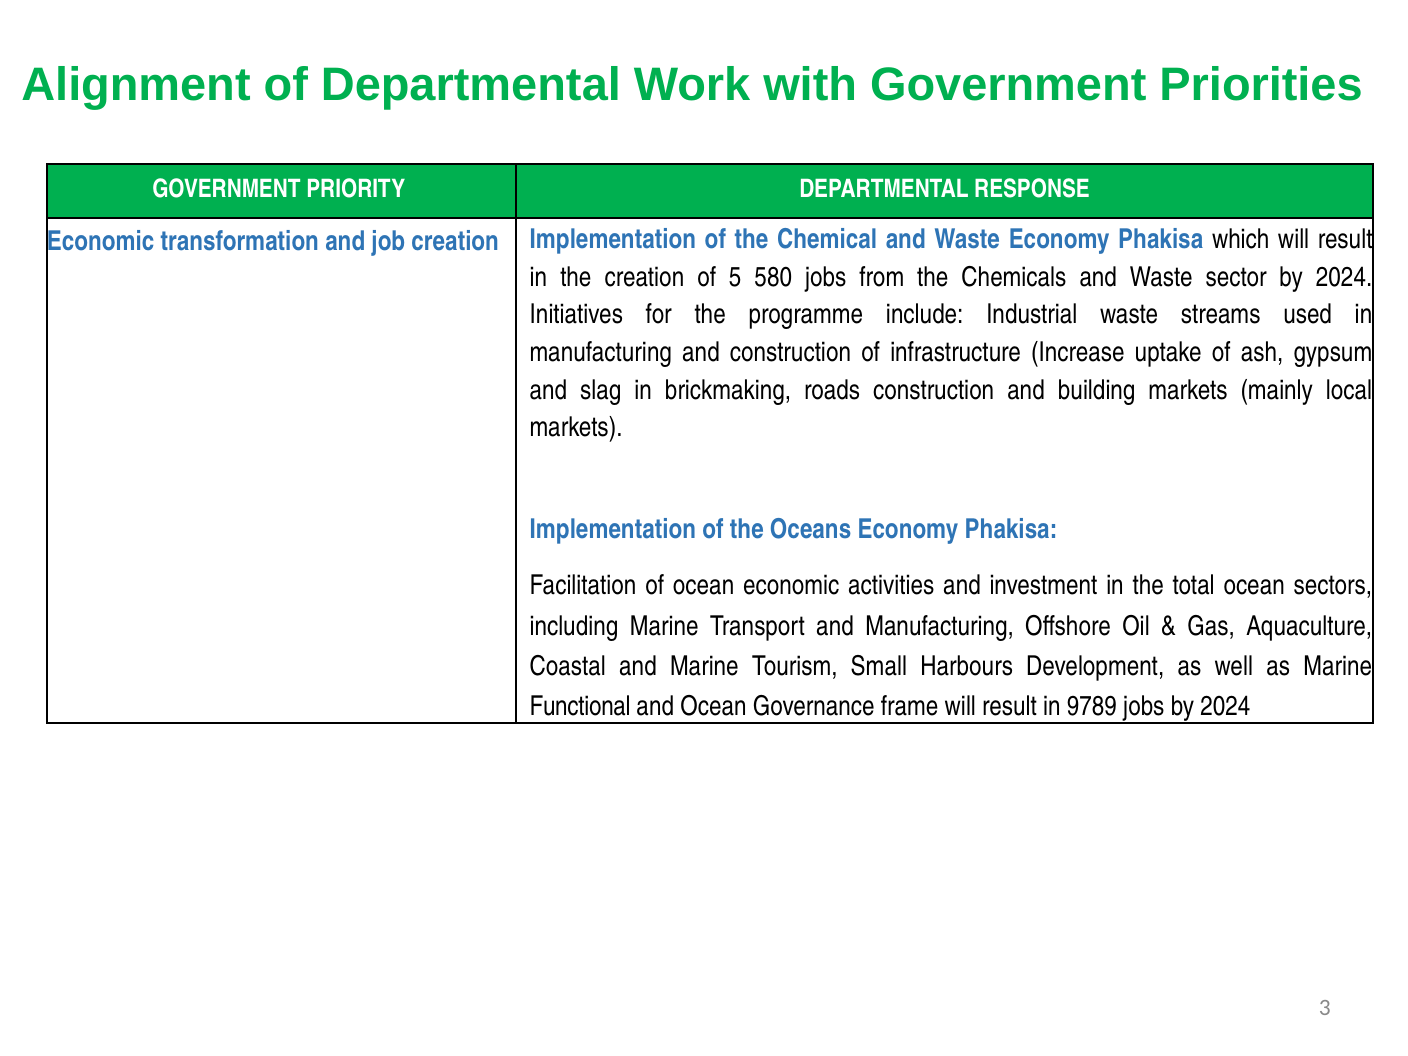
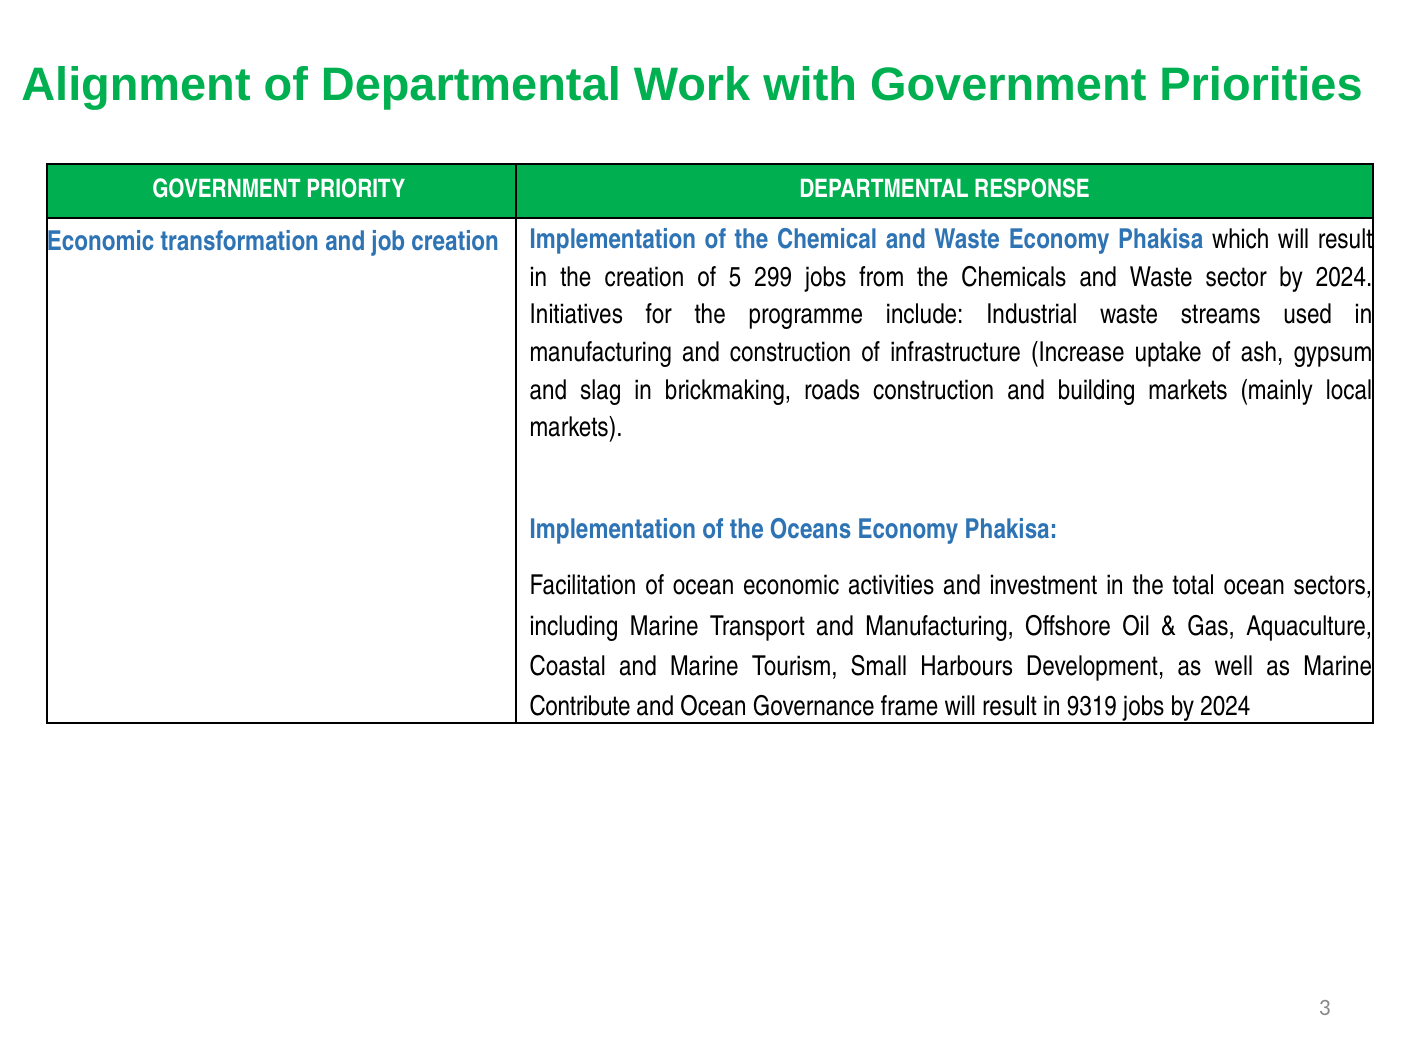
580: 580 -> 299
Functional: Functional -> Contribute
9789: 9789 -> 9319
